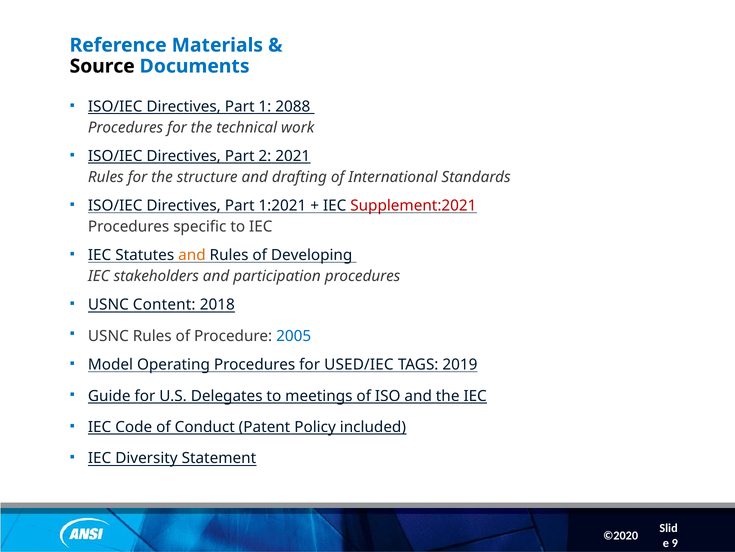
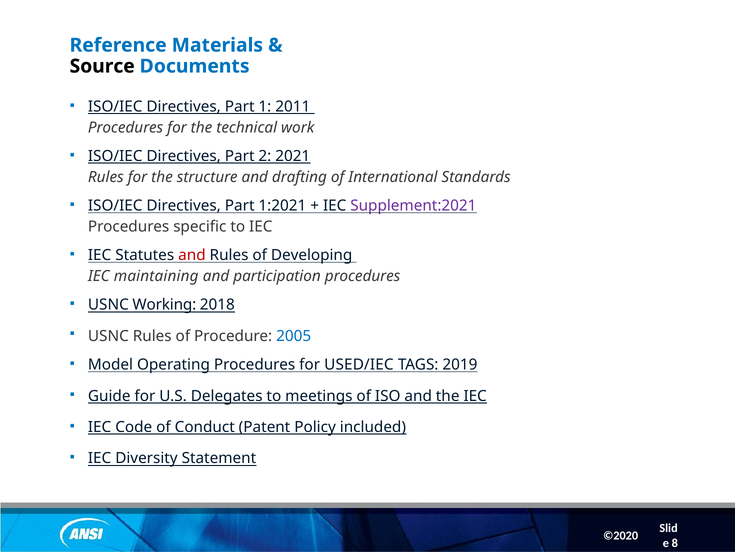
2088: 2088 -> 2011
Supplement:2021 colour: red -> purple
and at (192, 255) colour: orange -> red
stakeholders: stakeholders -> maintaining
Content: Content -> Working
9: 9 -> 8
